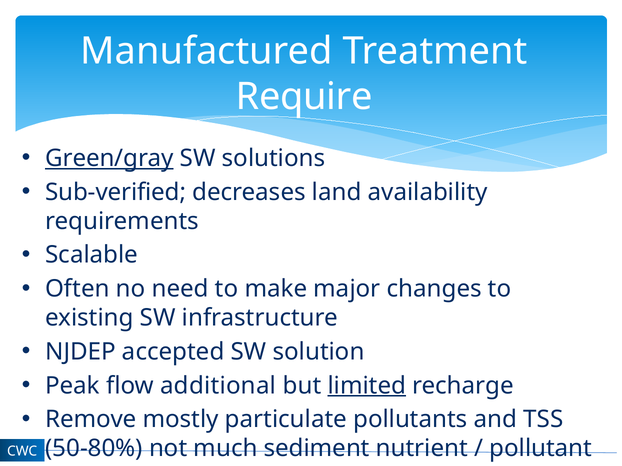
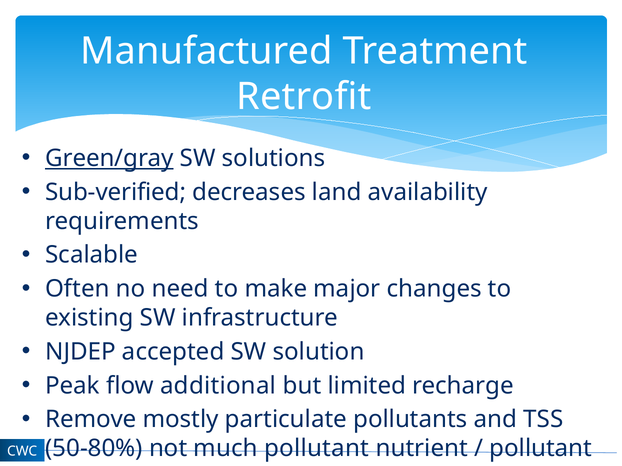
Require: Require -> Retrofit
limited underline: present -> none
much sediment: sediment -> pollutant
